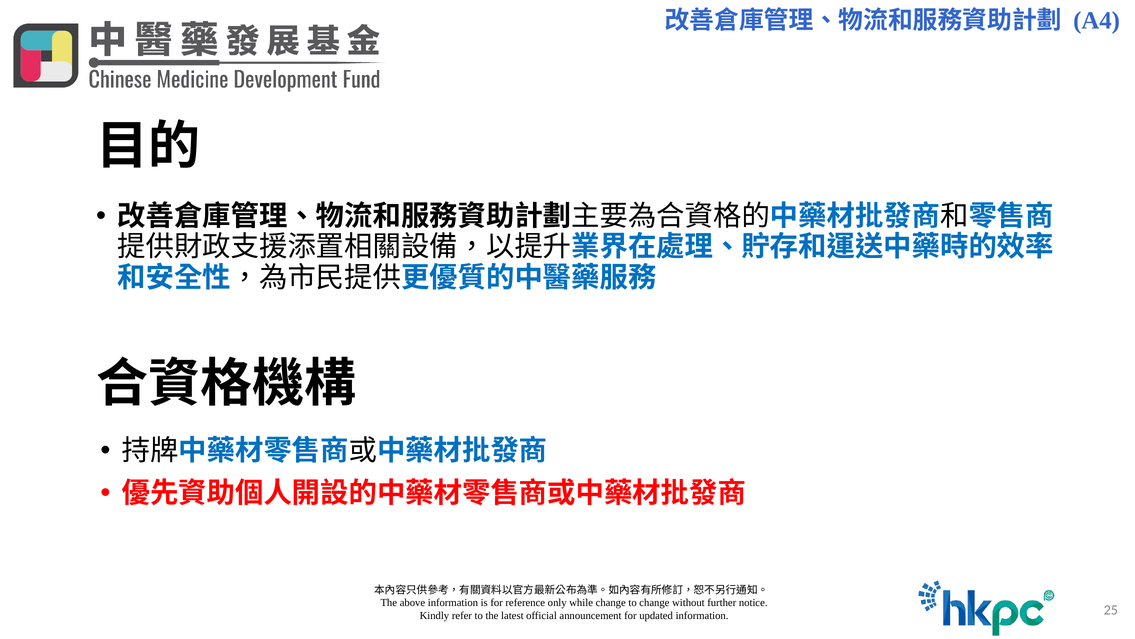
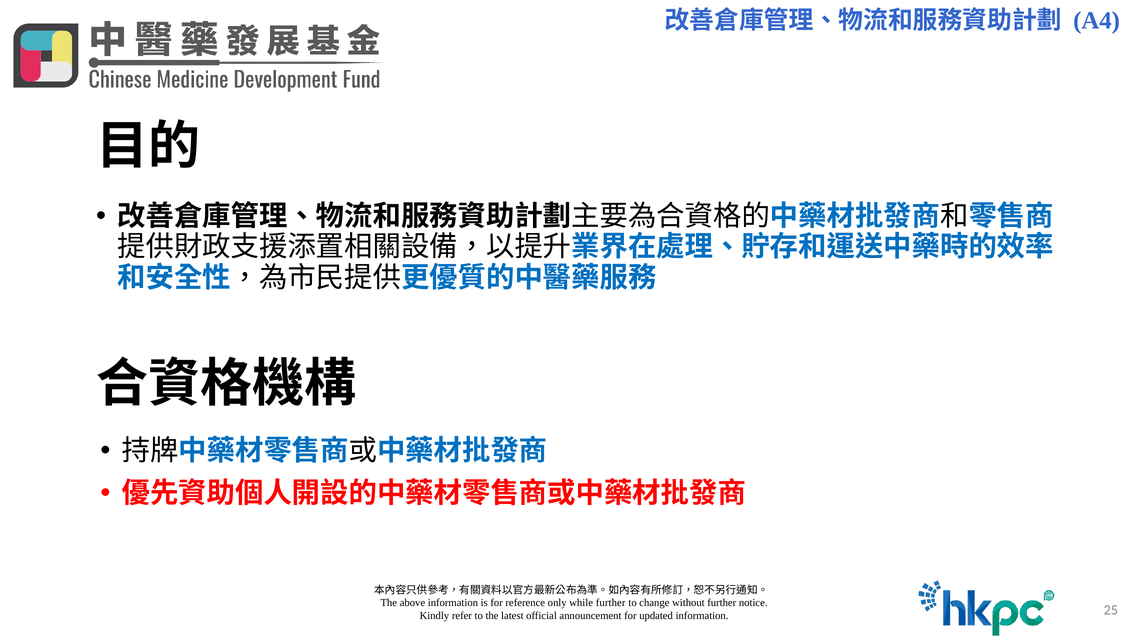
while change: change -> further
